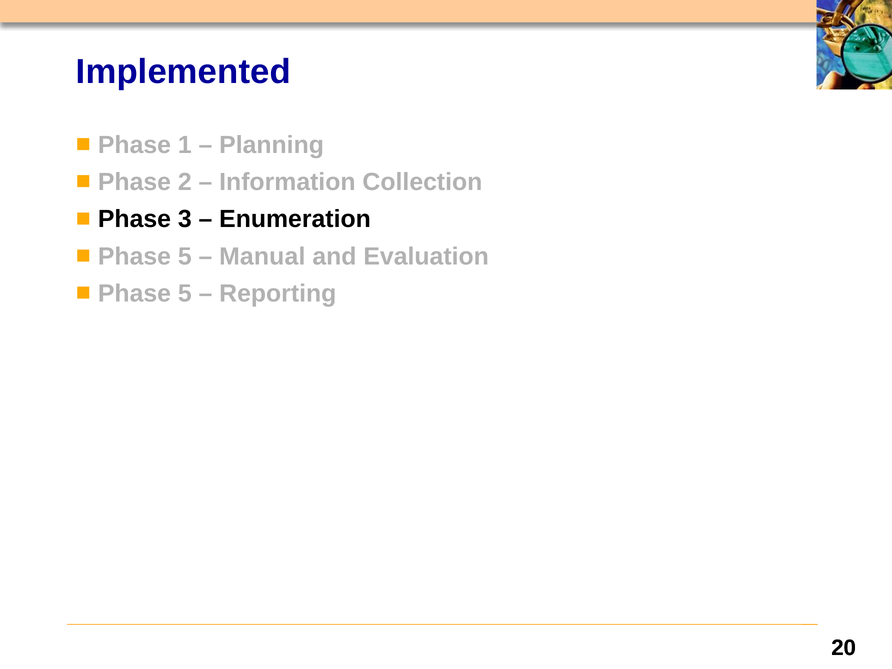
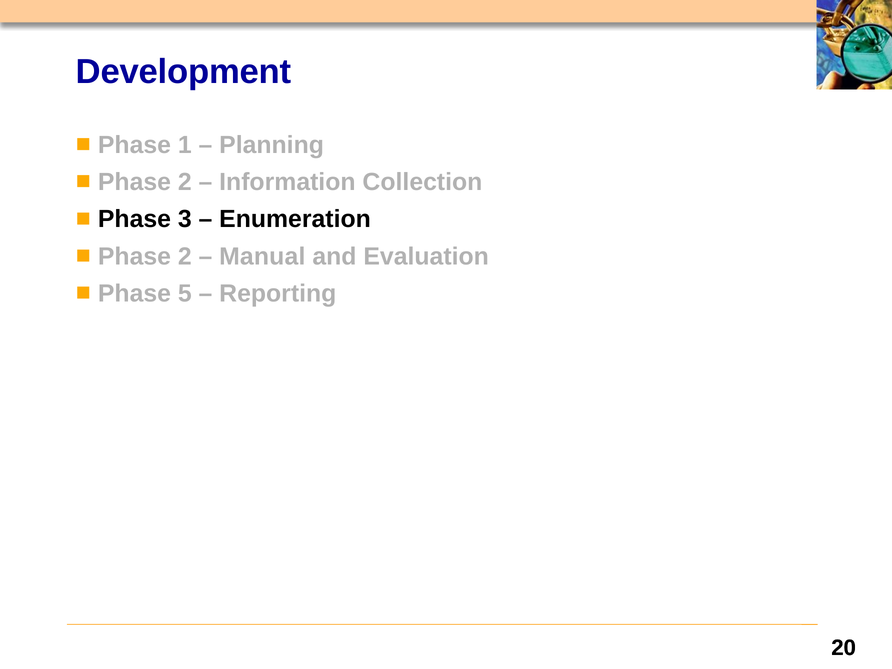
Implemented: Implemented -> Development
5 at (185, 256): 5 -> 2
